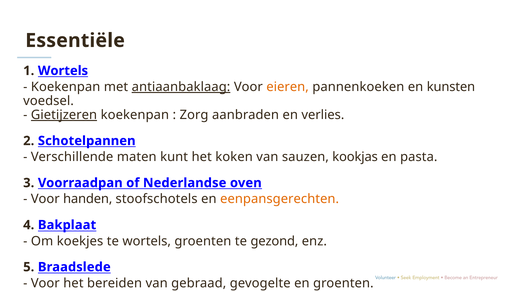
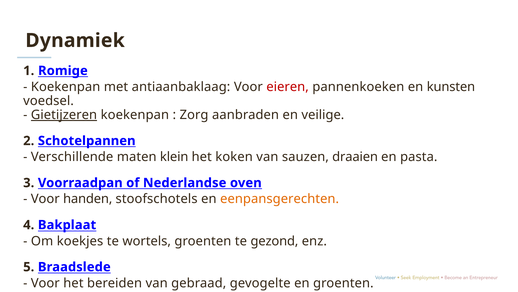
Essentiële: Essentiële -> Dynamiek
1 Wortels: Wortels -> Romige
antiaanbaklaag underline: present -> none
eieren colour: orange -> red
verlies: verlies -> veilige
kunt: kunt -> klein
kookjas: kookjas -> draaien
